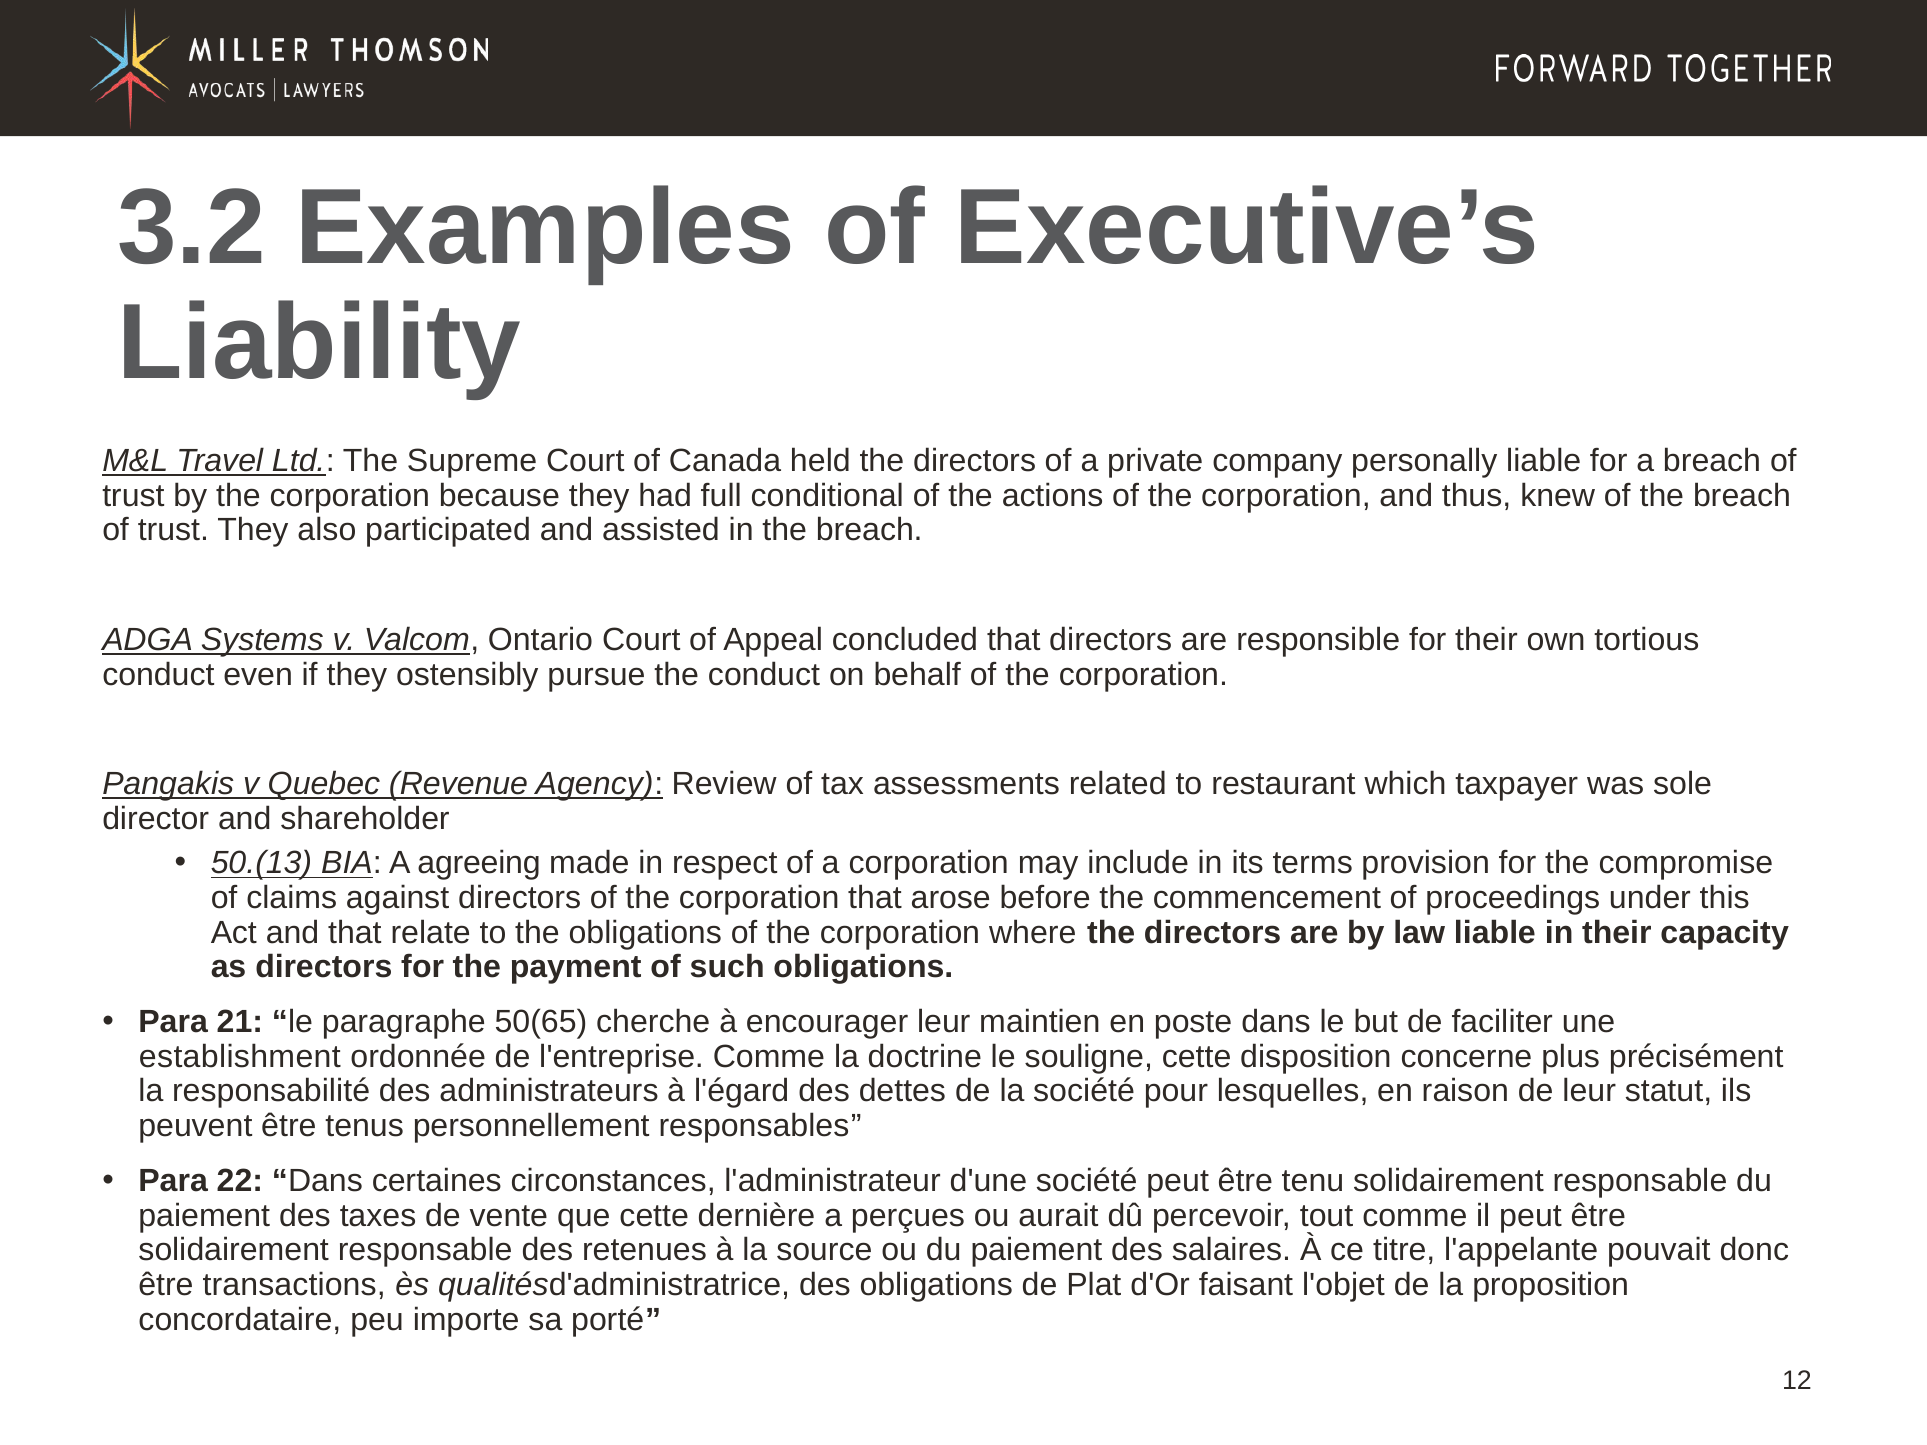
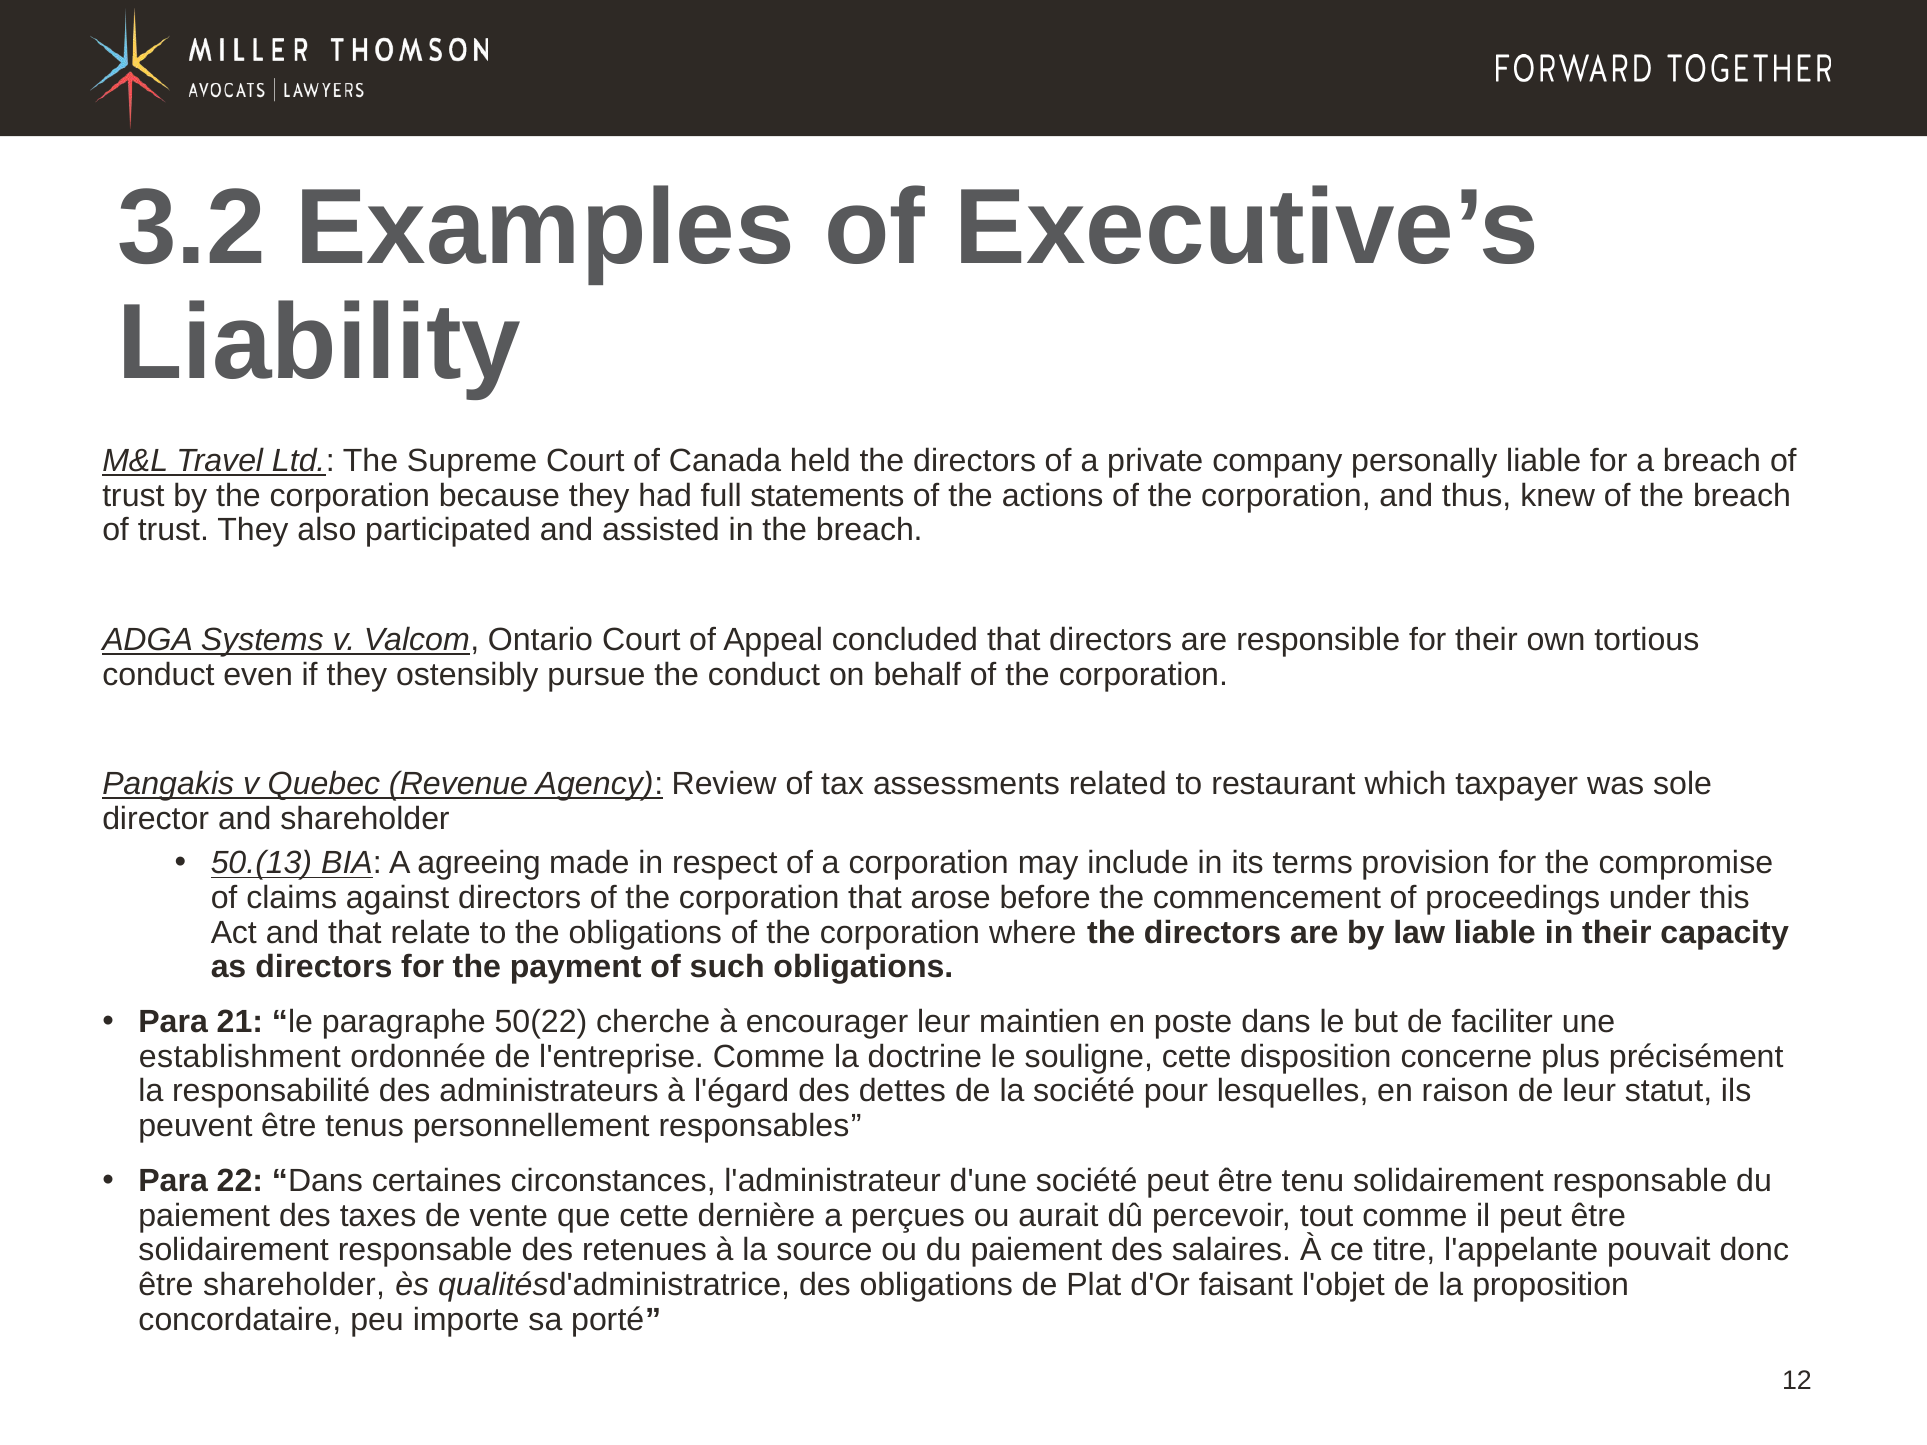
conditional: conditional -> statements
50(65: 50(65 -> 50(22
être transactions: transactions -> shareholder
